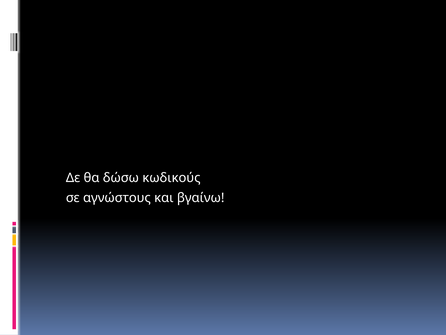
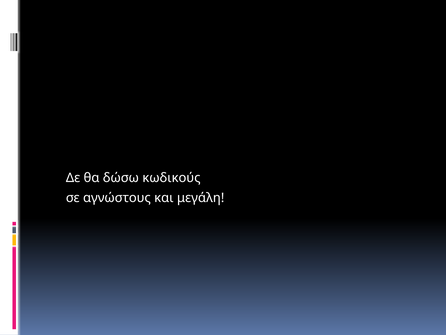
βγαίνω: βγαίνω -> μεγάλη
